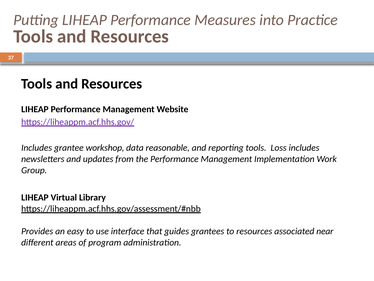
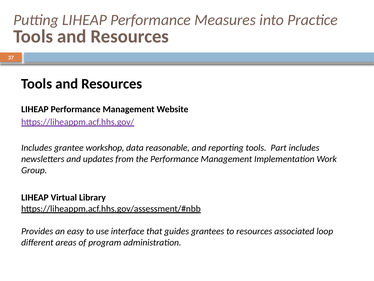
Loss: Loss -> Part
near: near -> loop
